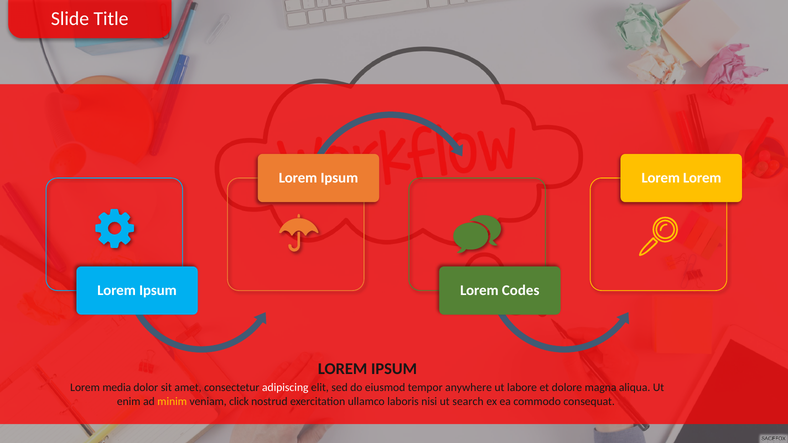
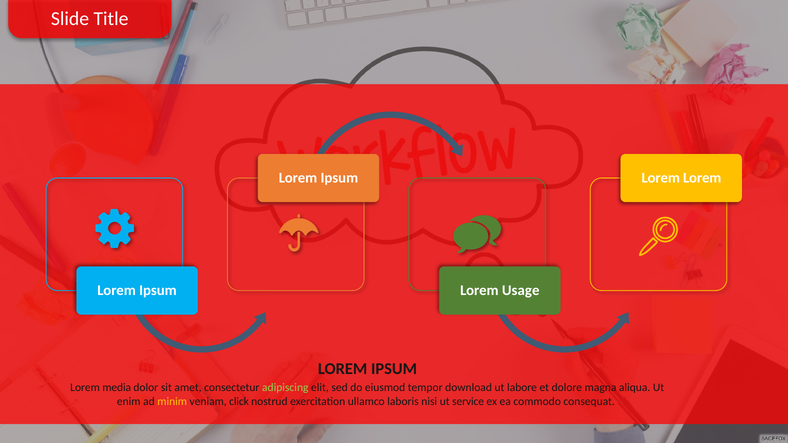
Codes: Codes -> Usage
adipiscing colour: white -> light green
anywhere: anywhere -> download
search: search -> service
